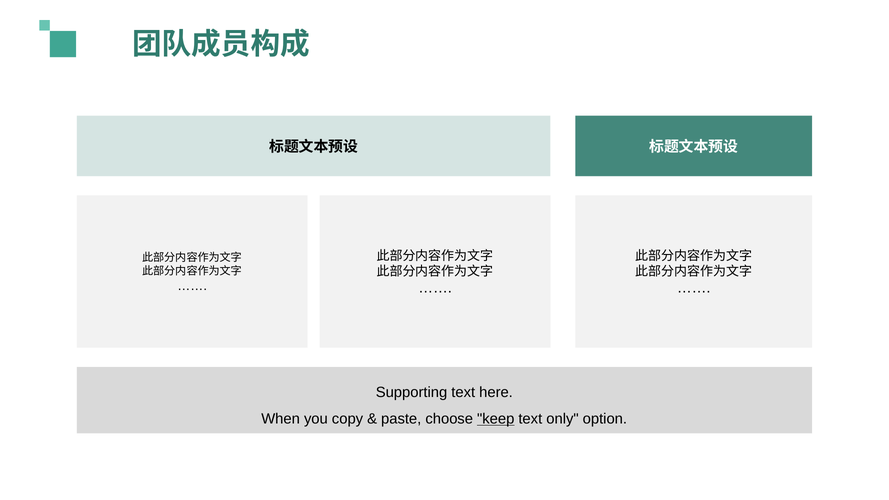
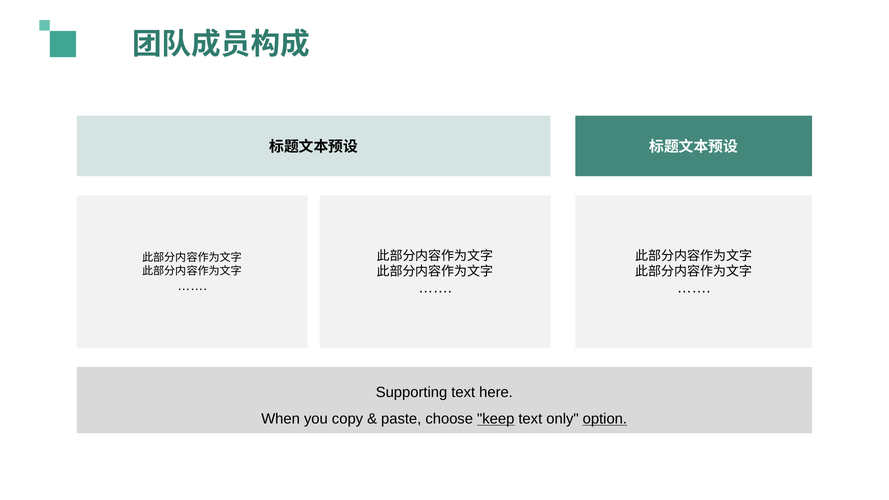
option underline: none -> present
